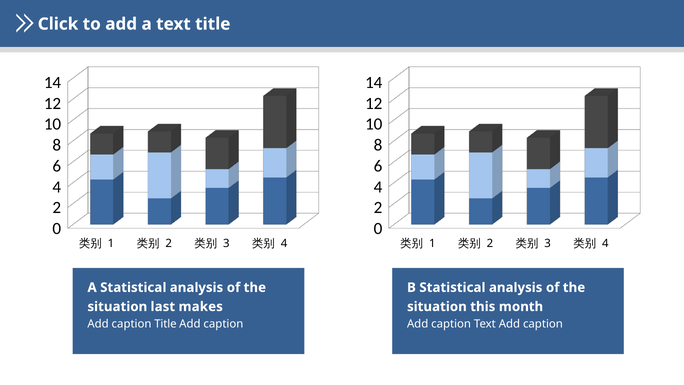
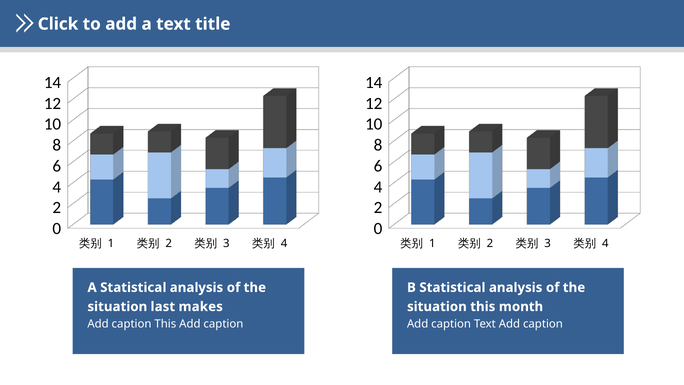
caption Title: Title -> This
